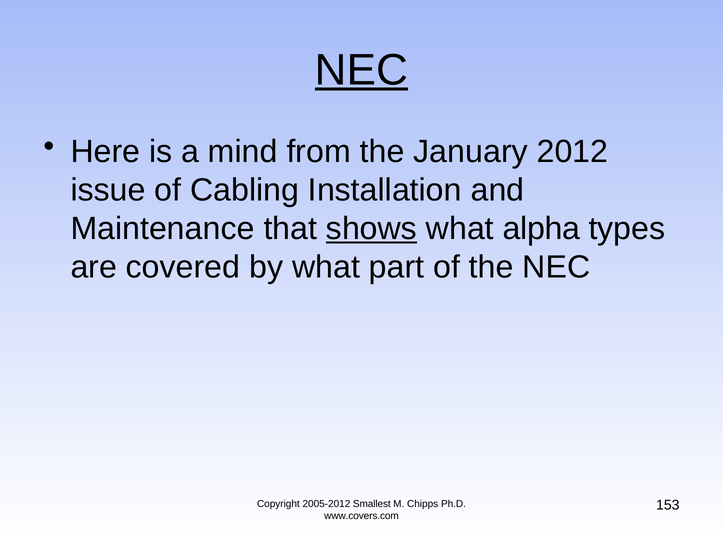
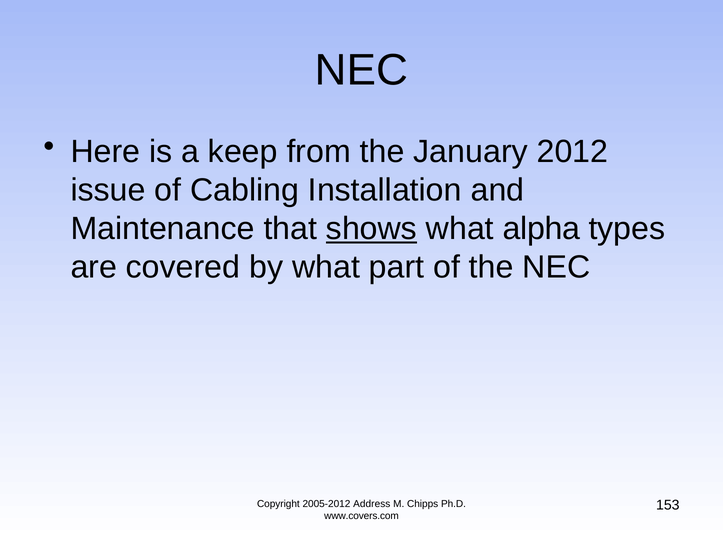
NEC at (361, 70) underline: present -> none
mind: mind -> keep
Smallest: Smallest -> Address
